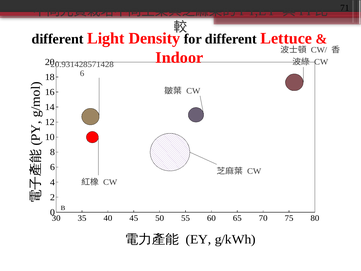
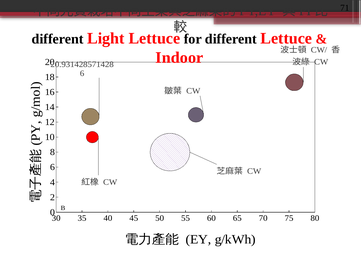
Light Density: Density -> Lettuce
